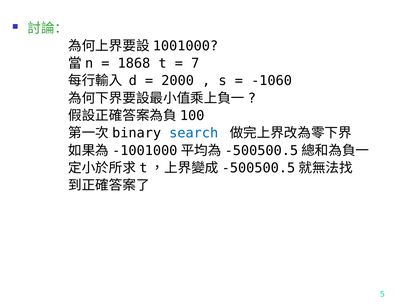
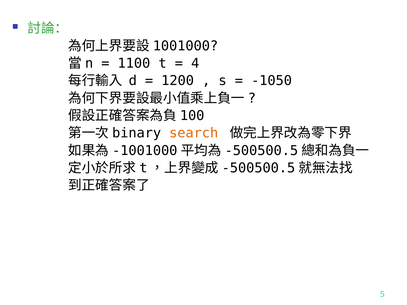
1868: 1868 -> 1100
7: 7 -> 4
2000: 2000 -> 1200
-1060: -1060 -> -1050
search colour: blue -> orange
